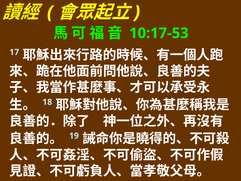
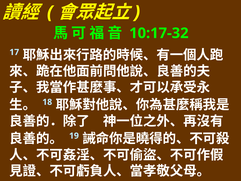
10:17-53: 10:17-53 -> 10:17-32
